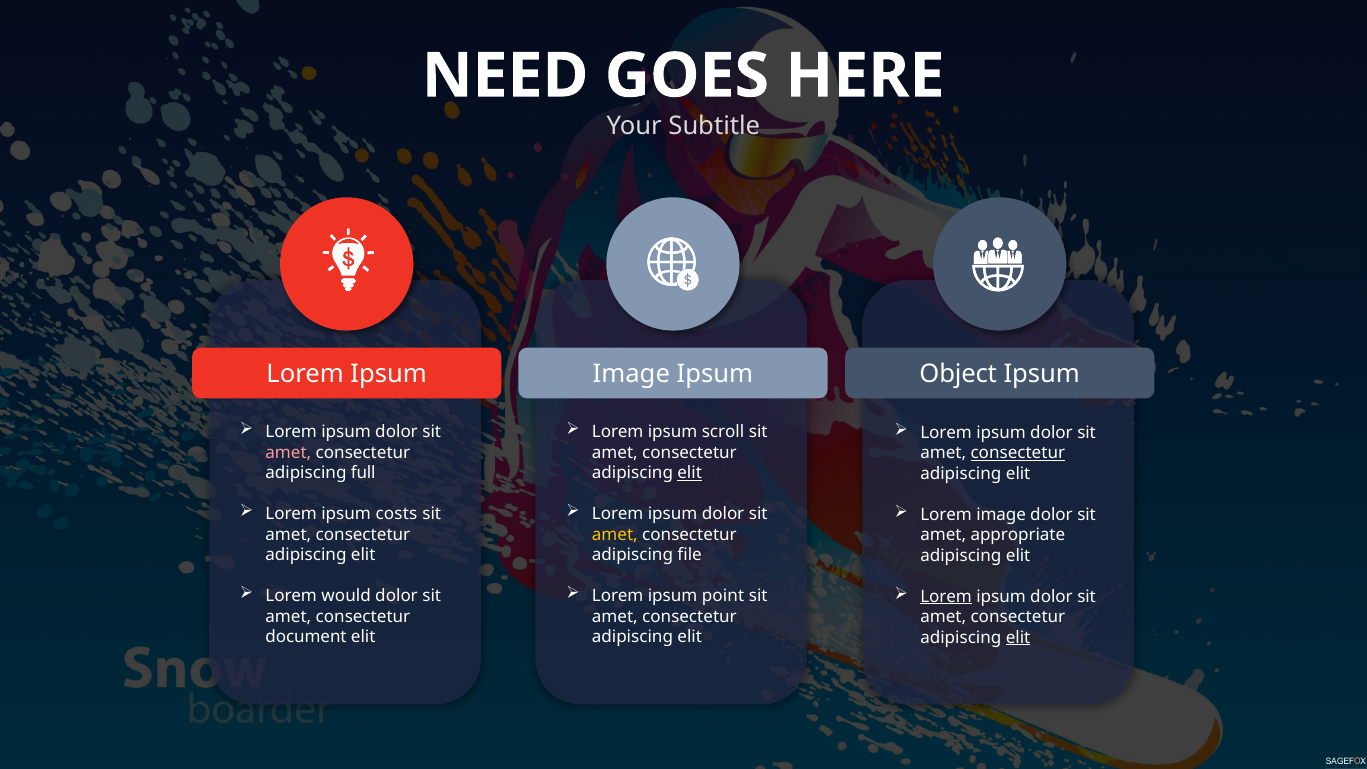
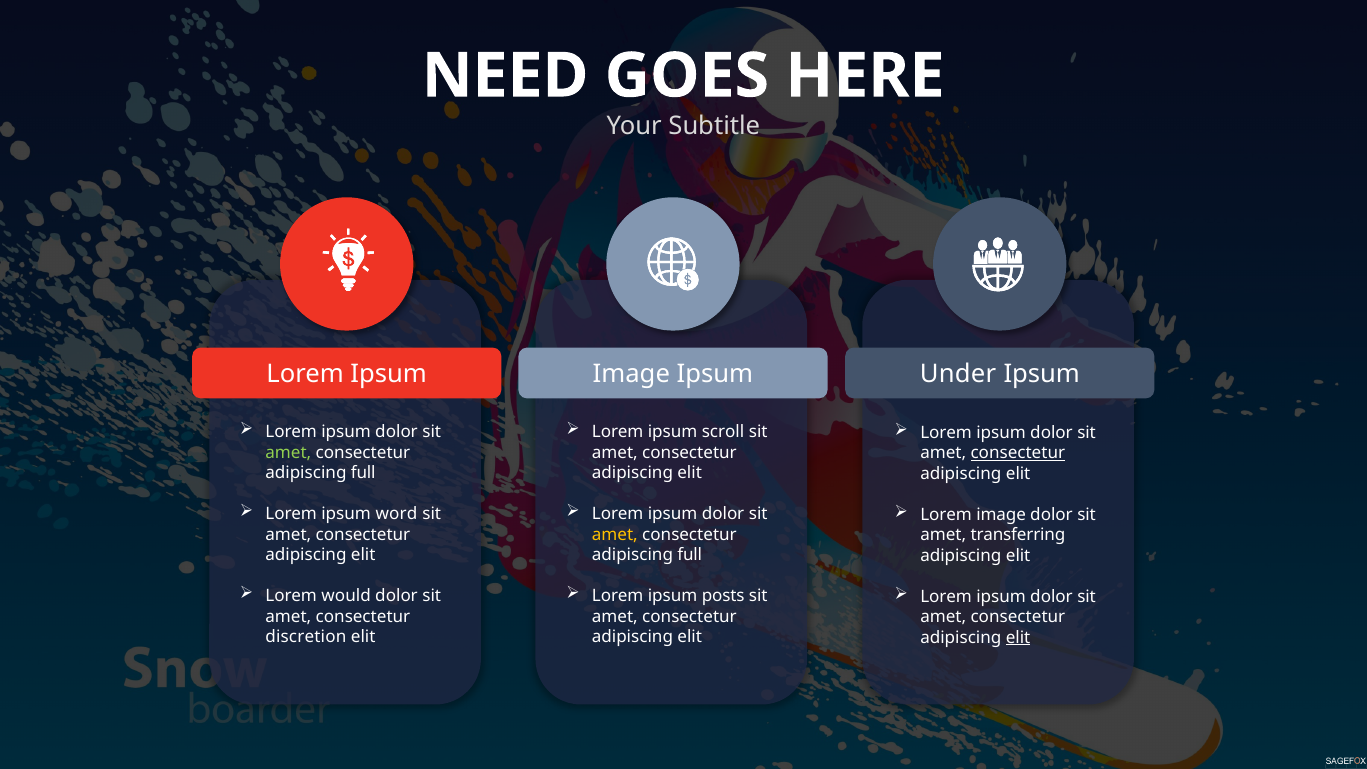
Object: Object -> Under
amet at (288, 452) colour: pink -> light green
elit at (690, 473) underline: present -> none
costs: costs -> word
appropriate: appropriate -> transferring
file at (690, 555): file -> full
point: point -> posts
Lorem at (946, 596) underline: present -> none
document: document -> discretion
